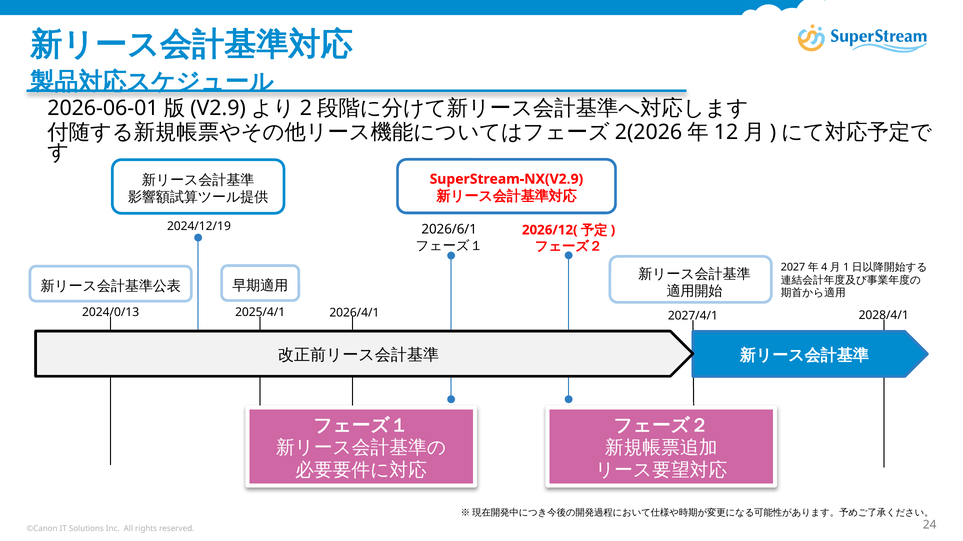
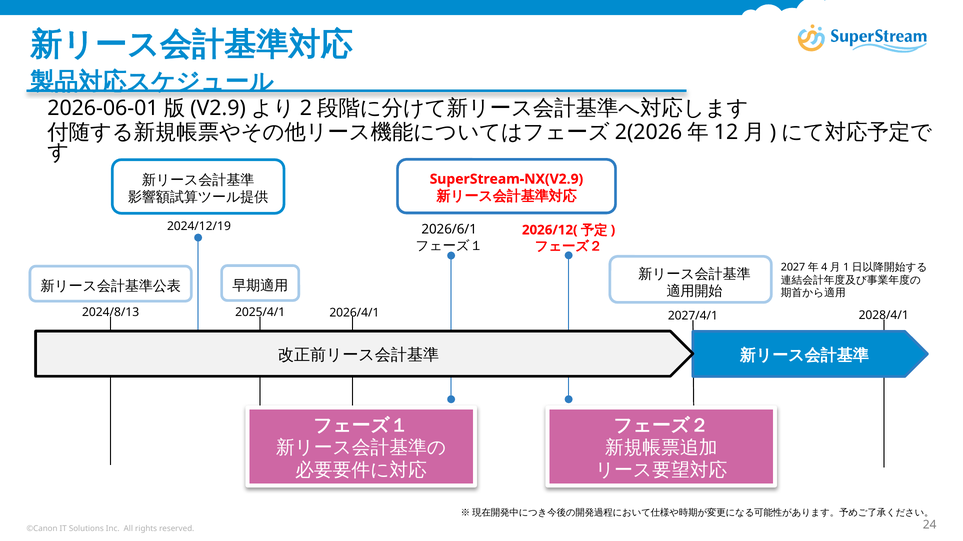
2024/0/13: 2024/0/13 -> 2024/8/13
